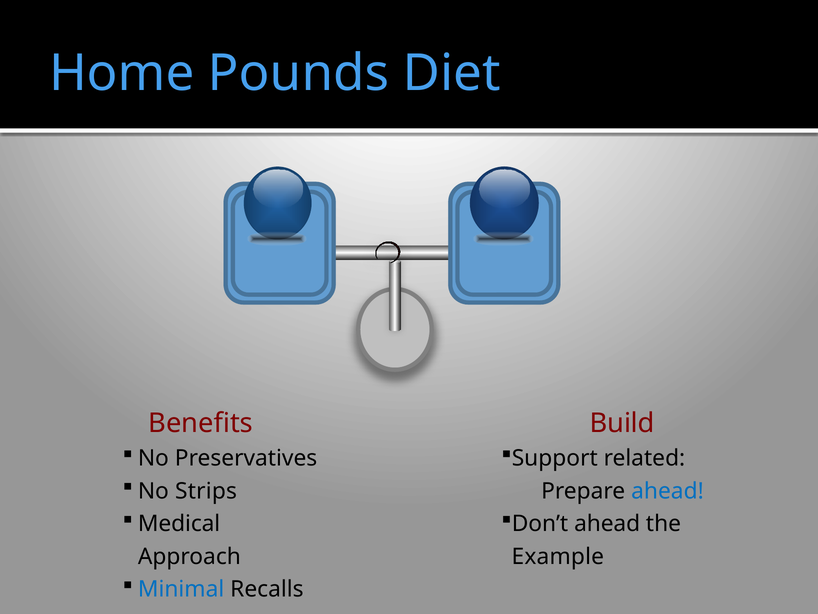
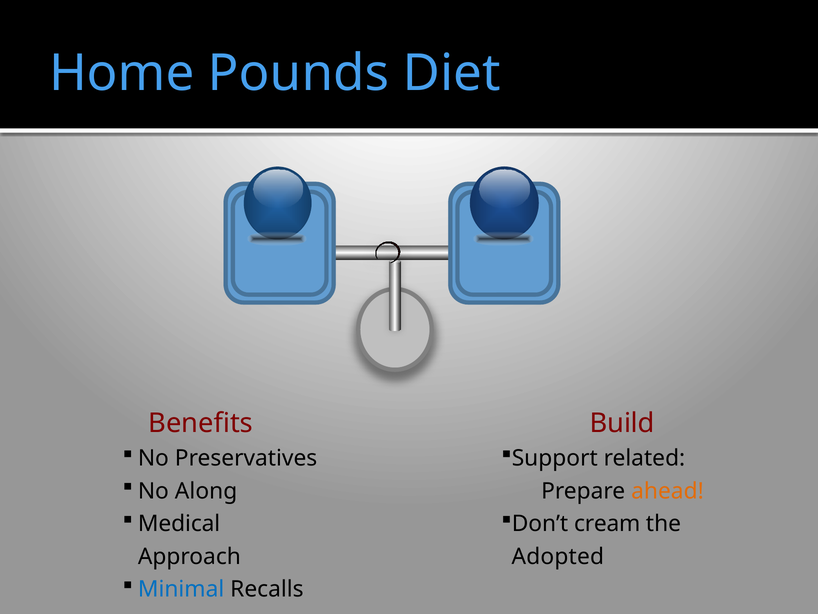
Strips: Strips -> Along
ahead at (667, 491) colour: blue -> orange
Don’t ahead: ahead -> cream
Example: Example -> Adopted
